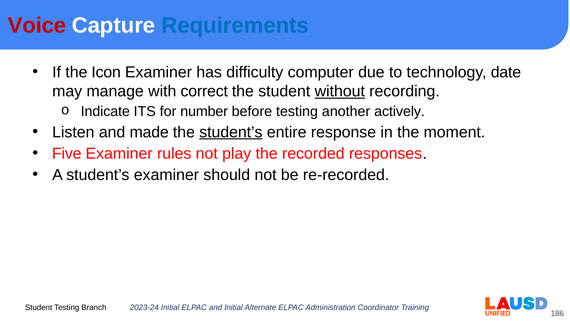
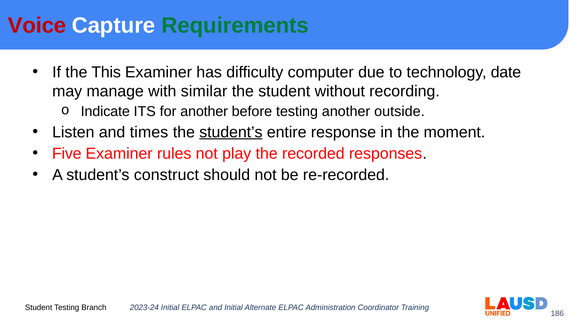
Requirements colour: blue -> green
Icon: Icon -> This
correct: correct -> similar
without underline: present -> none
for number: number -> another
actively: actively -> outside
made: made -> times
student’s examiner: examiner -> construct
